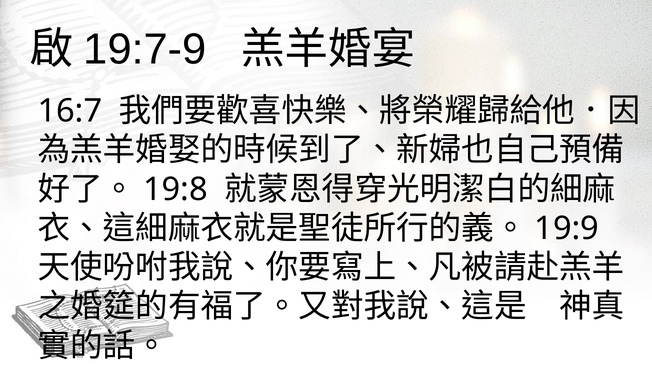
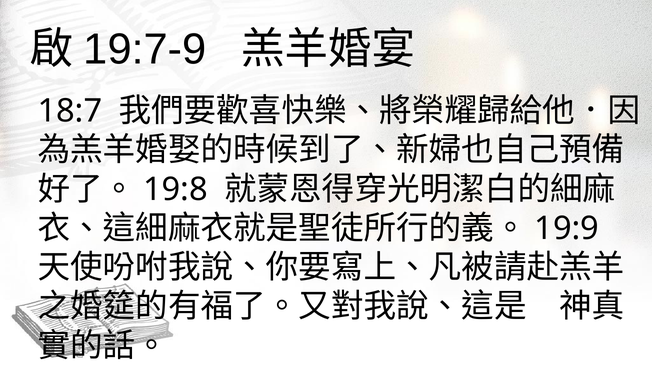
16:7: 16:7 -> 18:7
